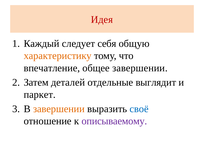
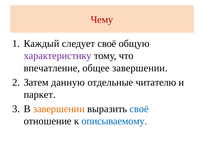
Идея: Идея -> Чему
следует себя: себя -> своё
характеристику colour: orange -> purple
деталей: деталей -> данную
выглядит: выглядит -> читателю
описываемому colour: purple -> blue
